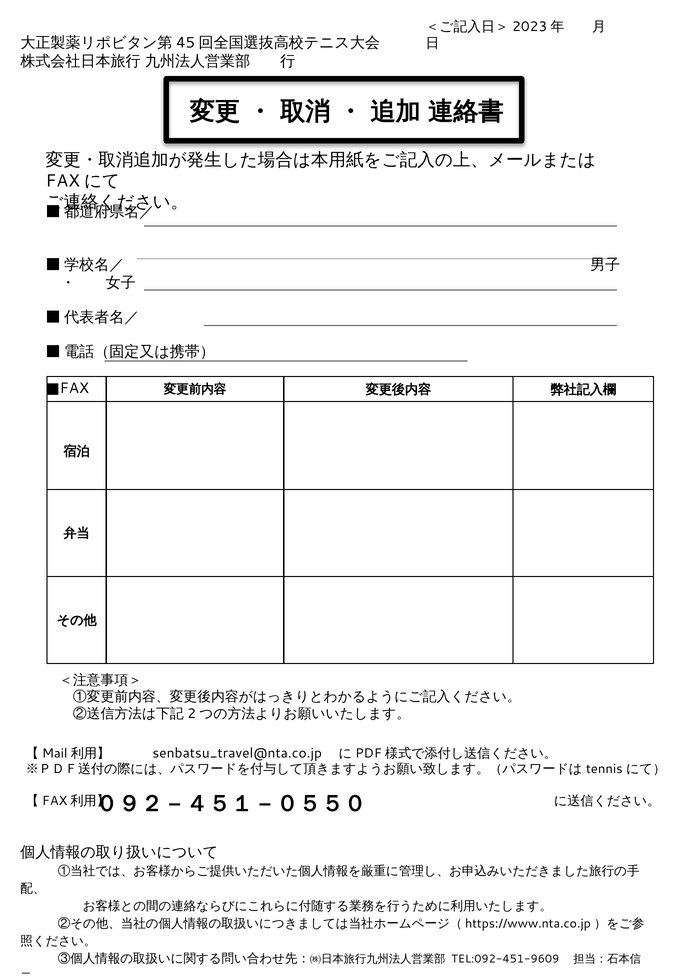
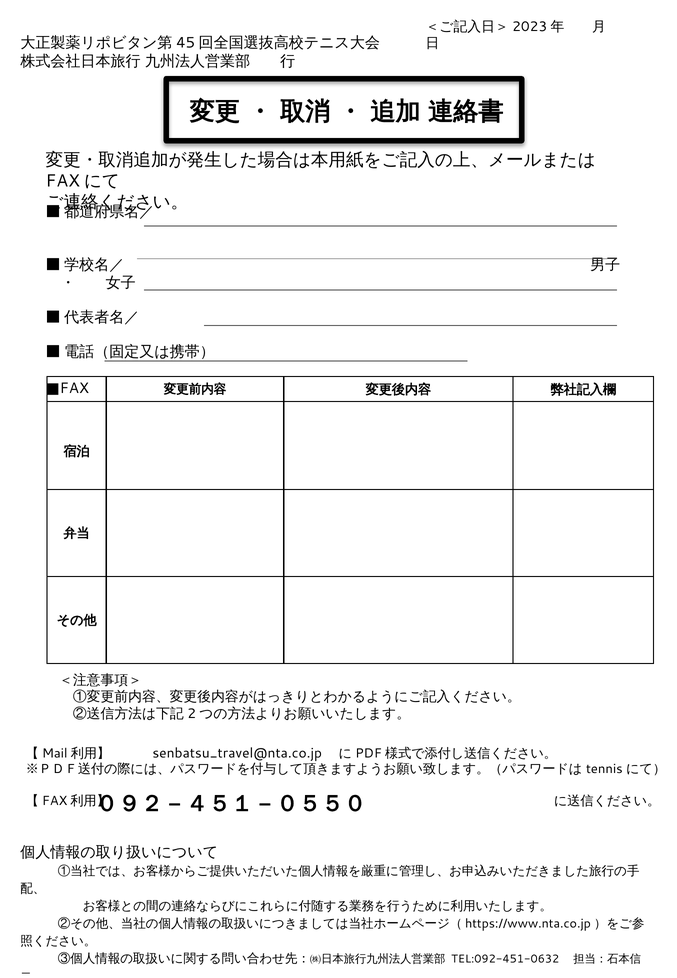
TEL:092-451-9609: TEL:092-451-9609 -> TEL:092-451-0632
